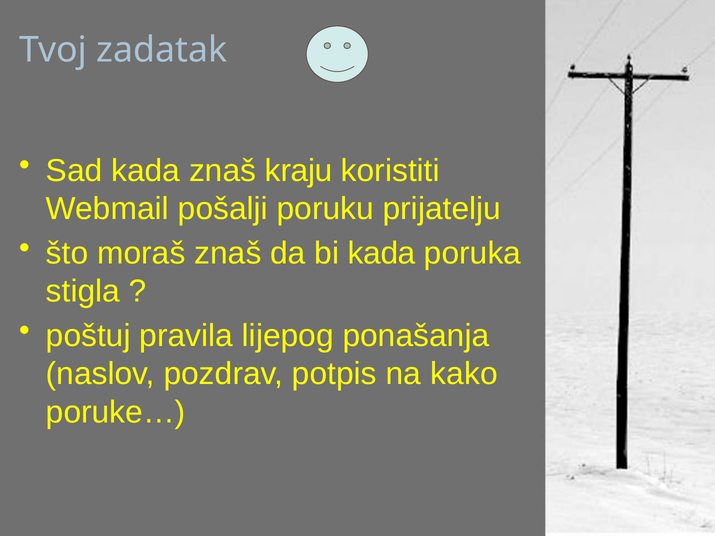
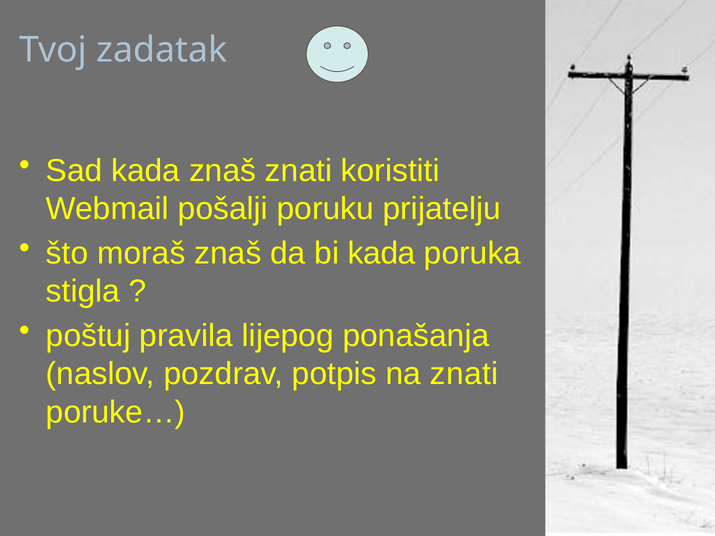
znaš kraju: kraju -> znati
na kako: kako -> znati
